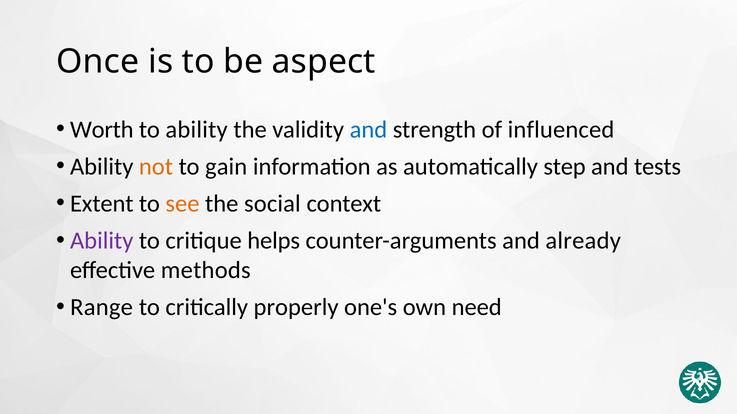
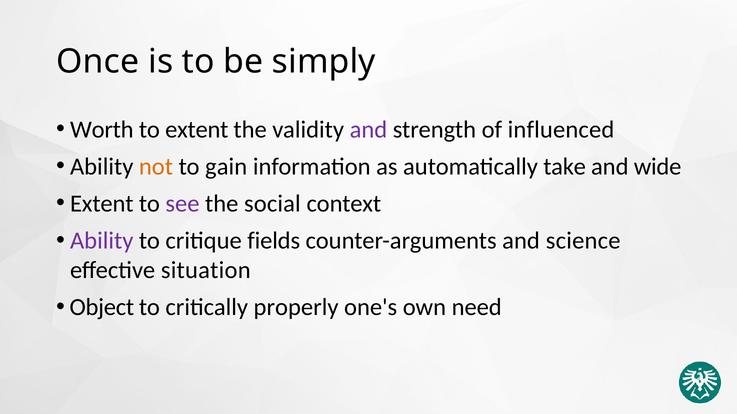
aspect: aspect -> simply
to ability: ability -> extent
and at (368, 130) colour: blue -> purple
step: step -> take
tests: tests -> wide
see colour: orange -> purple
helps: helps -> fields
already: already -> science
methods: methods -> situation
Range: Range -> Object
